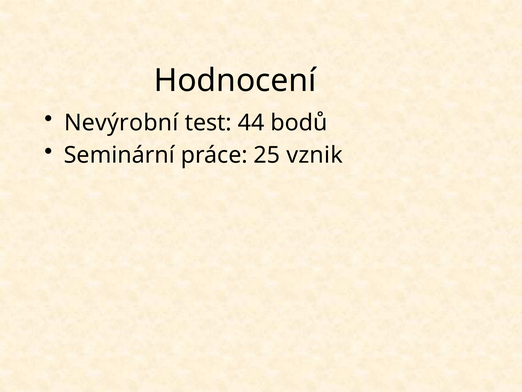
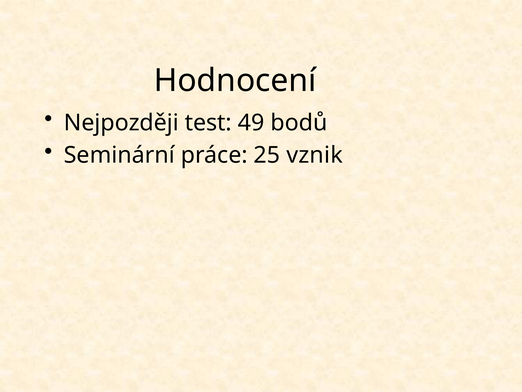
Nevýrobní: Nevýrobní -> Nejpozději
44: 44 -> 49
